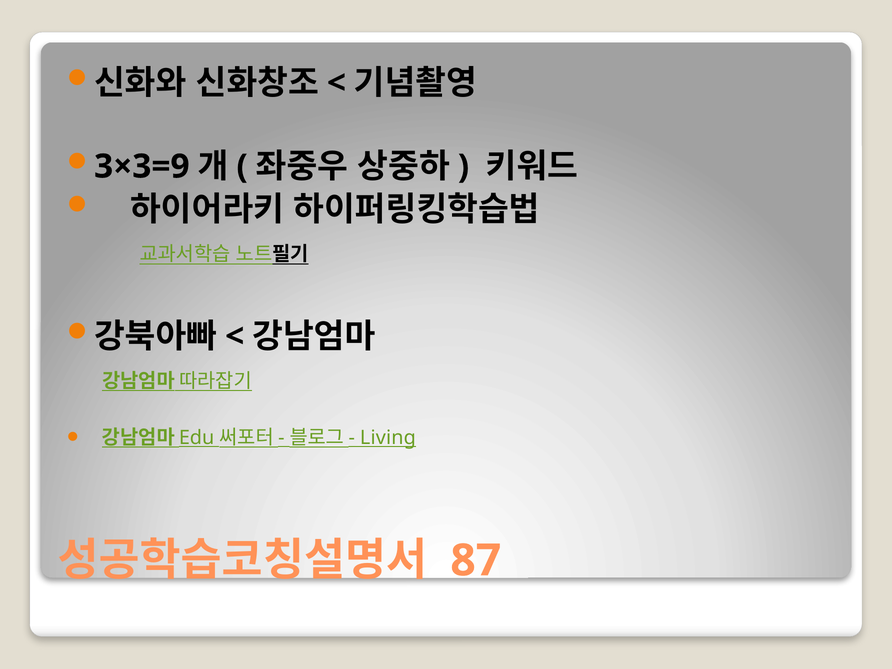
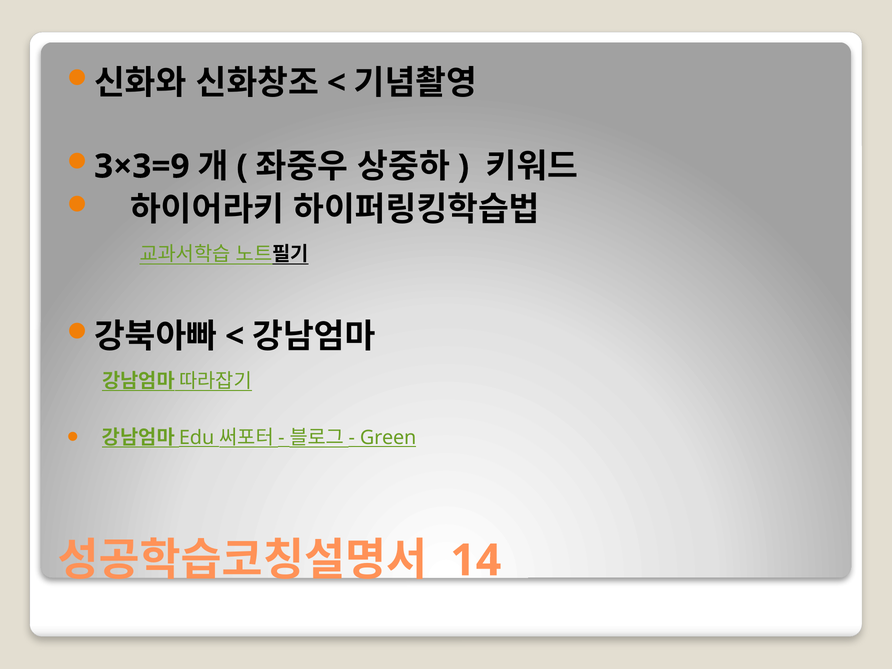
Living: Living -> Green
87: 87 -> 14
